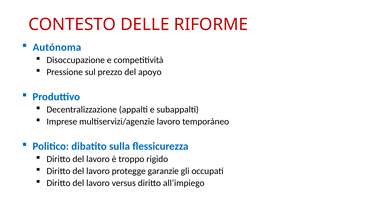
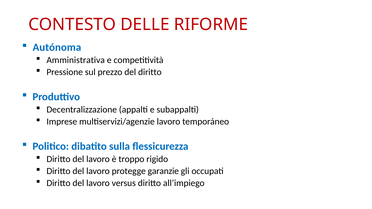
Disoccupazione: Disoccupazione -> Amministrativa
del apoyo: apoyo -> diritto
